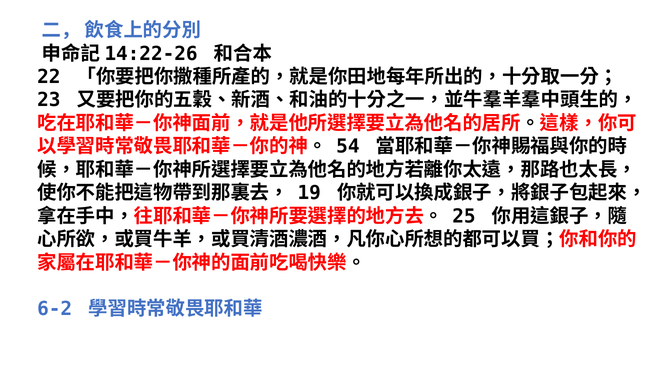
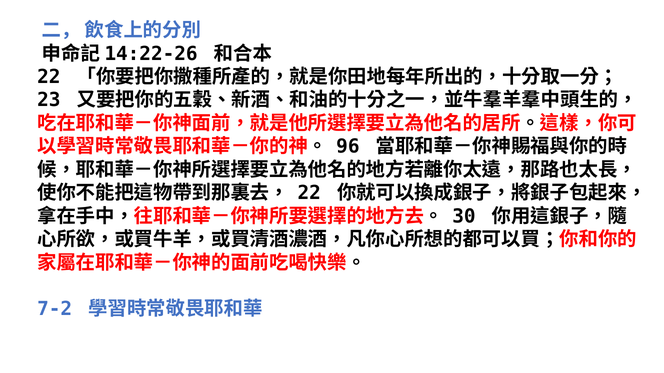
54: 54 -> 96
19 at (309, 193): 19 -> 22
25: 25 -> 30
6-2: 6-2 -> 7-2
